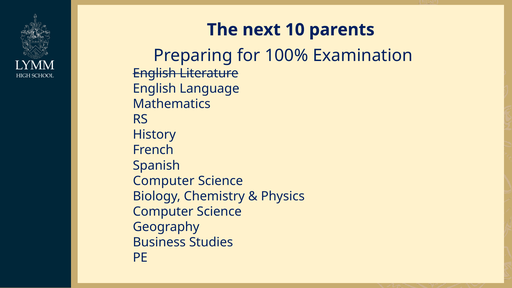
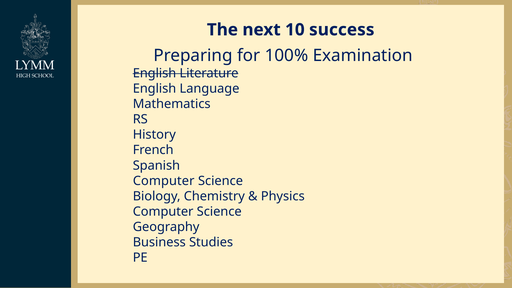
parents: parents -> success
